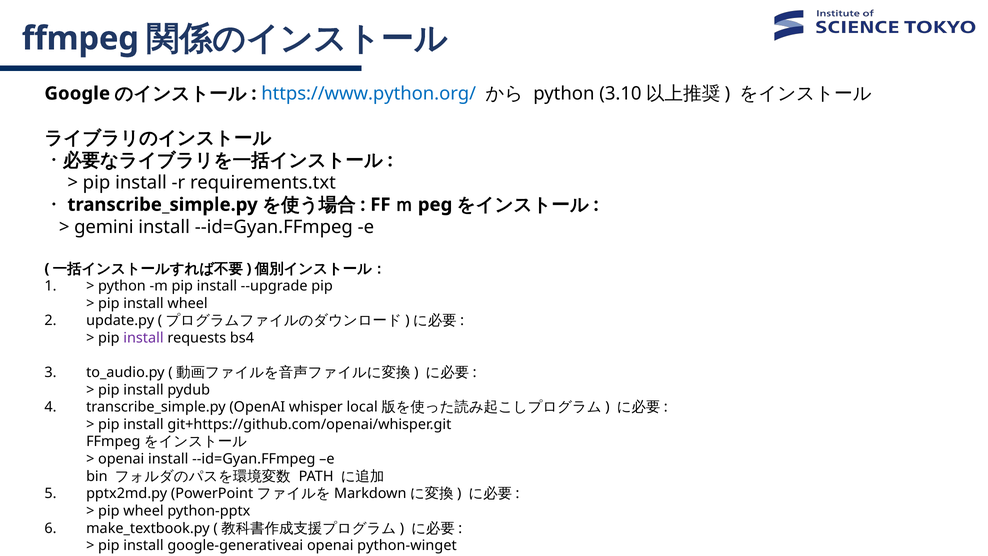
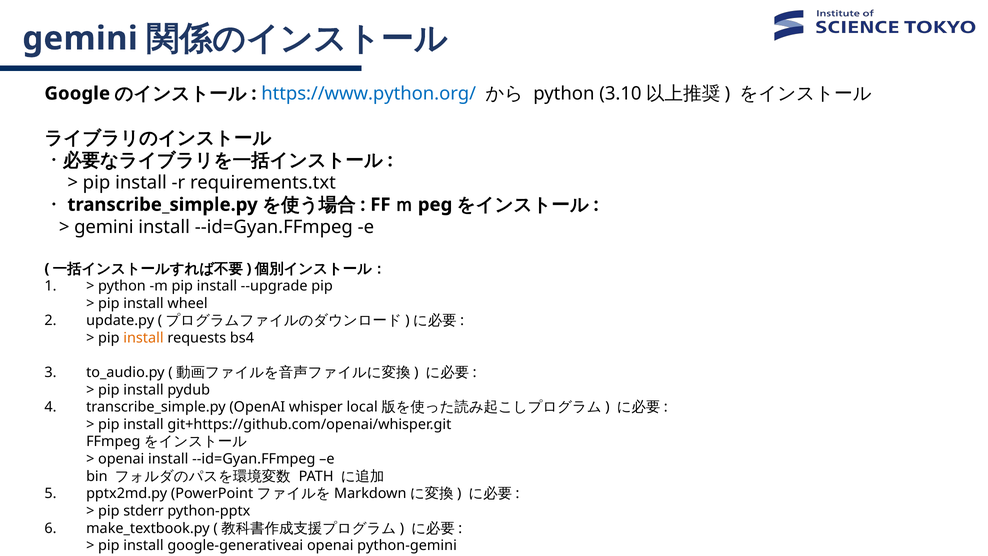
ffmpeg at (80, 38): ffmpeg -> gemini
install at (143, 338) colour: purple -> orange
pip wheel: wheel -> stderr
python-winget: python-winget -> python-gemini
